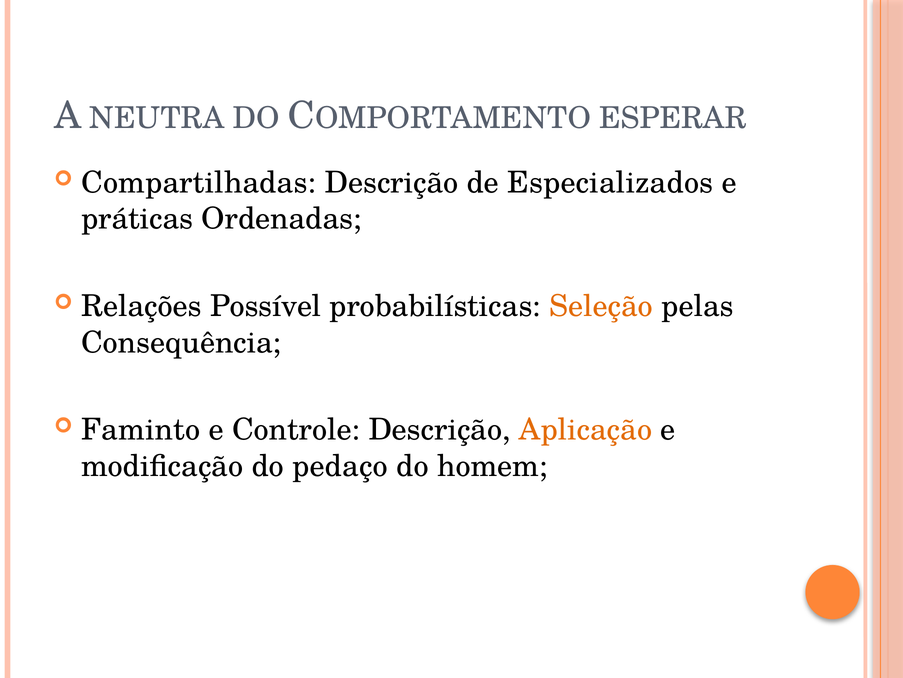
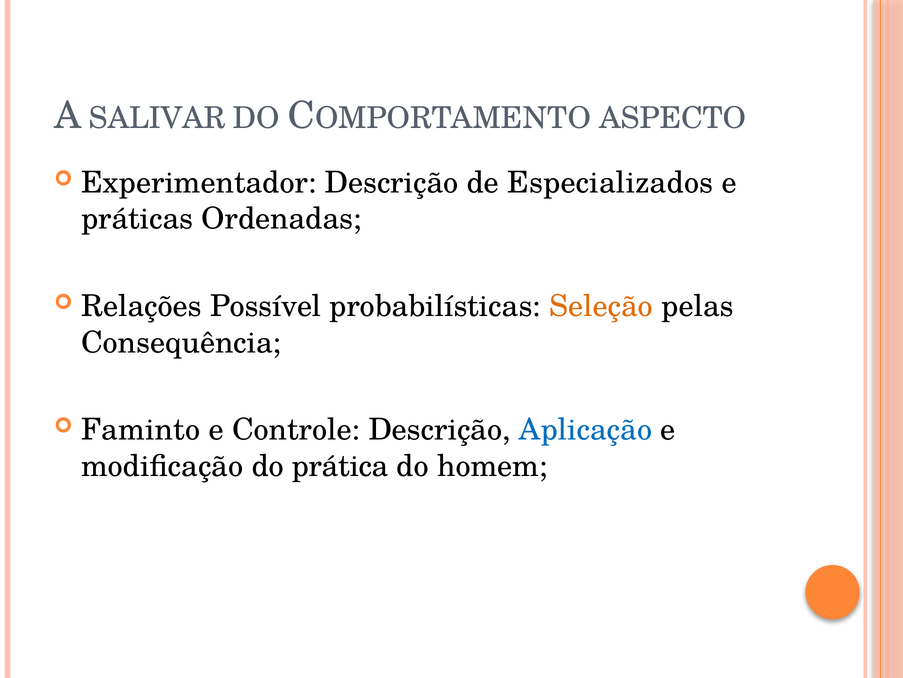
NEUTRA: NEUTRA -> SALIVAR
ESPERAR: ESPERAR -> ASPECTO
Compartilhadas: Compartilhadas -> Experimentador
Aplicação colour: orange -> blue
pedaço: pedaço -> prática
